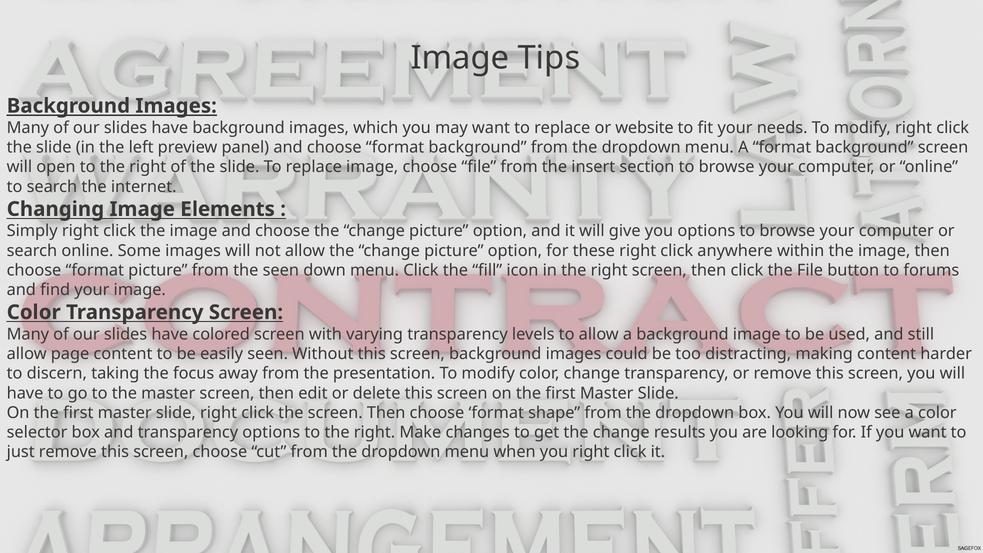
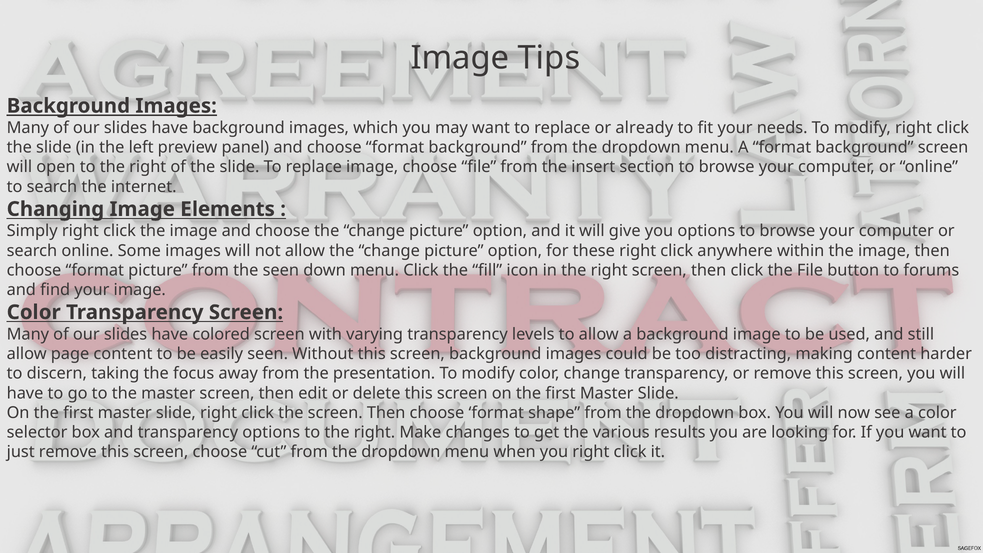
website: website -> already
get the change: change -> various
